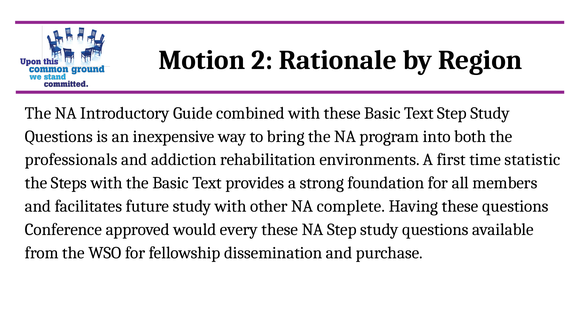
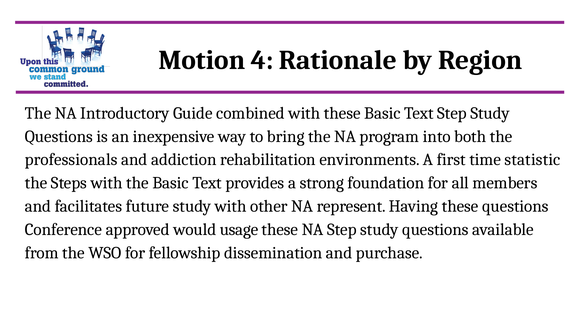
2: 2 -> 4
complete: complete -> represent
every: every -> usage
